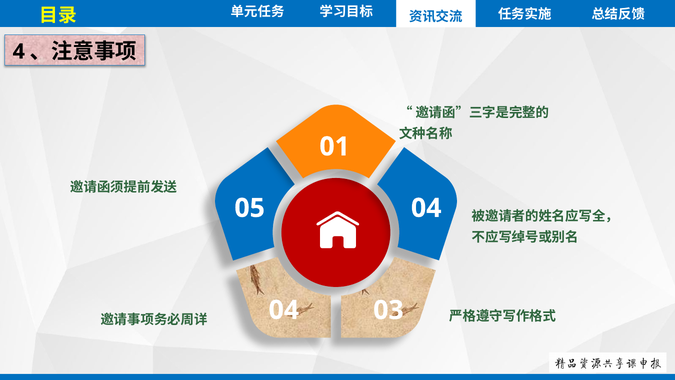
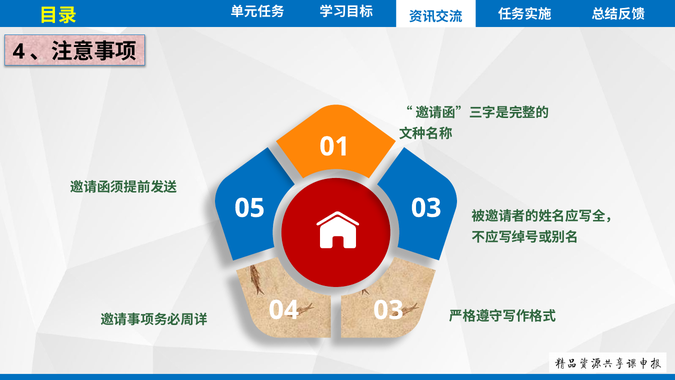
05 04: 04 -> 03
